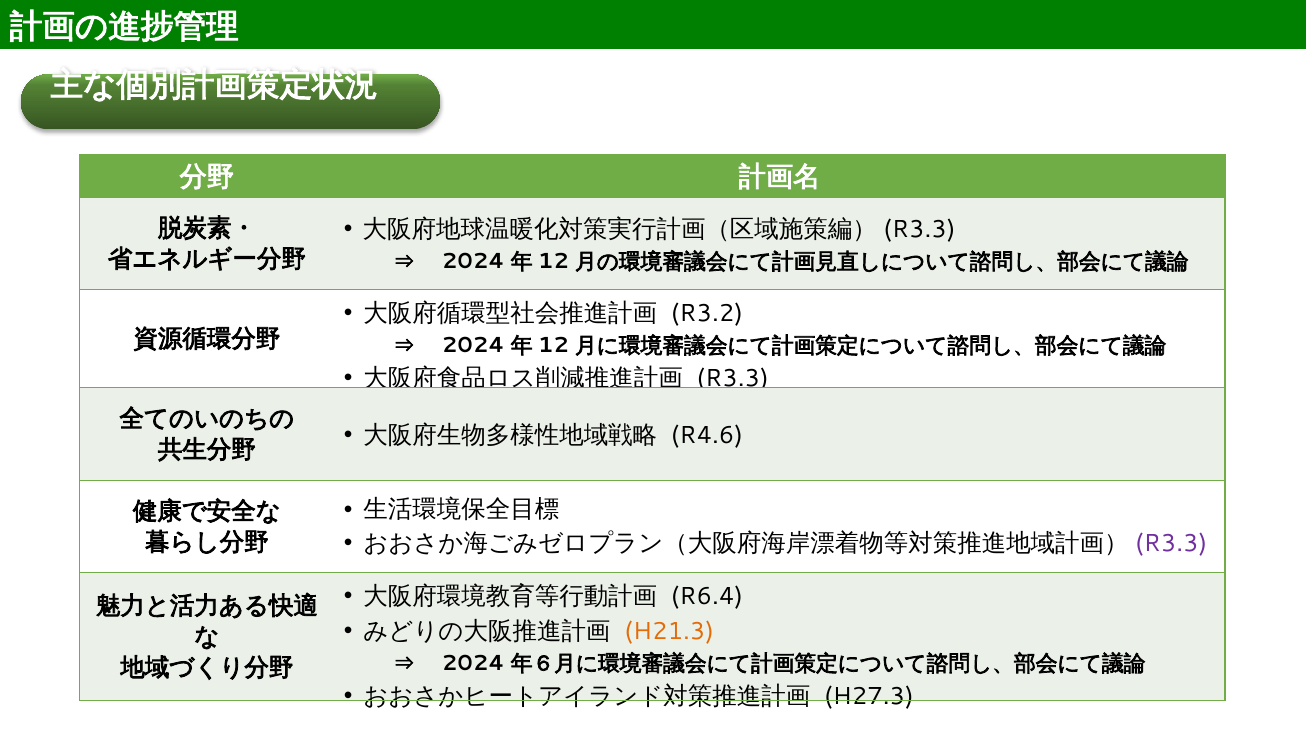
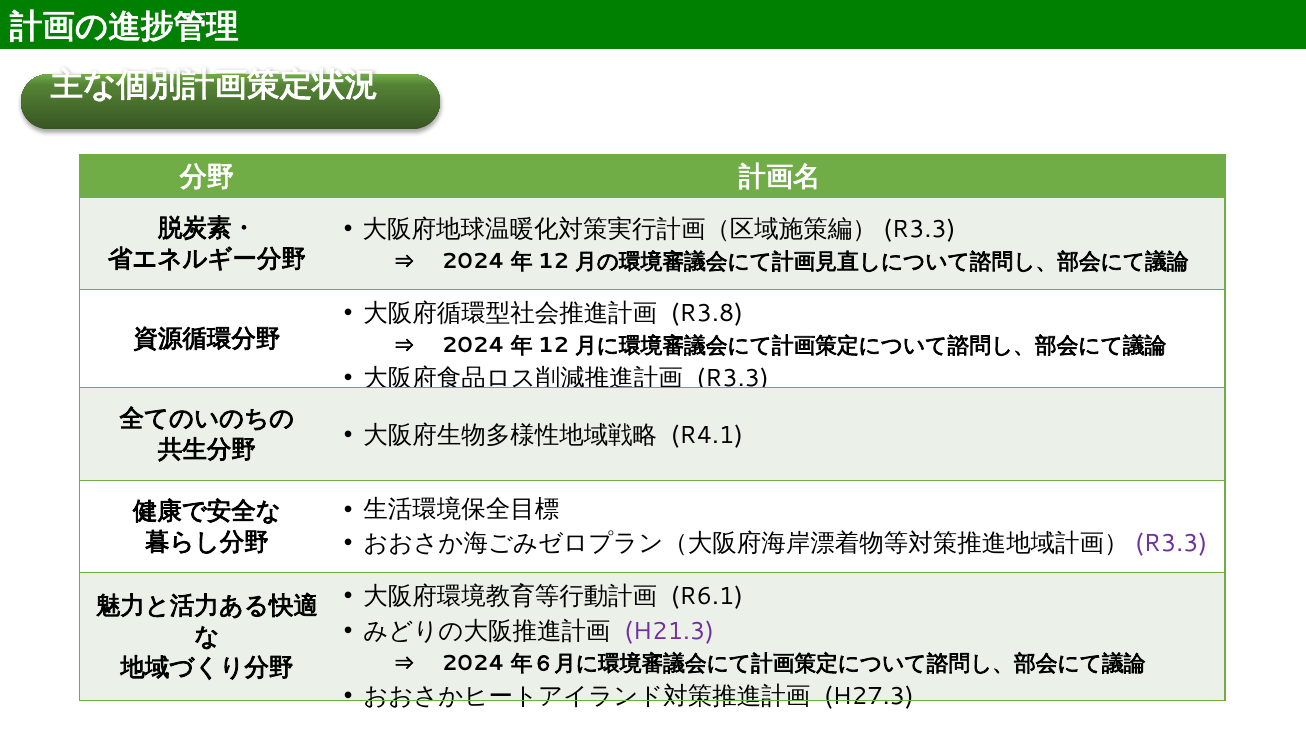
R3.2: R3.2 -> R3.8
R4.6: R4.6 -> R4.1
R6.4: R6.4 -> R6.1
H21.3 colour: orange -> purple
